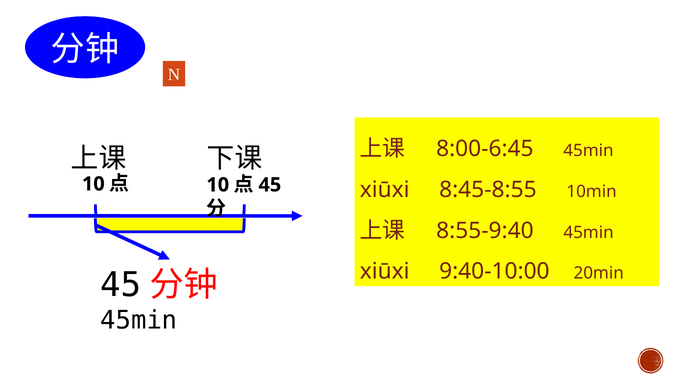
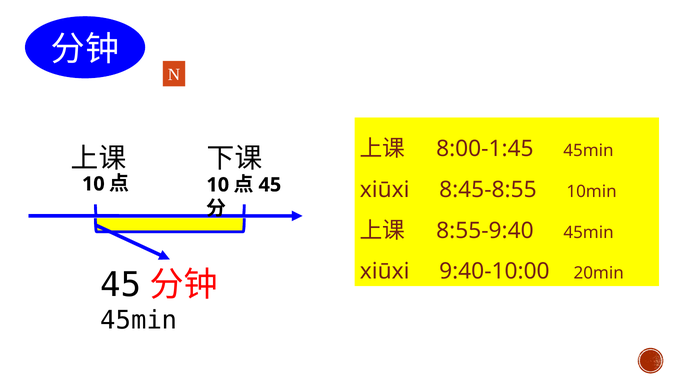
8:00-6:45: 8:00-6:45 -> 8:00-1:45
